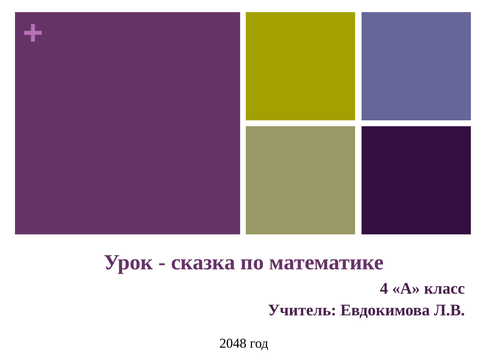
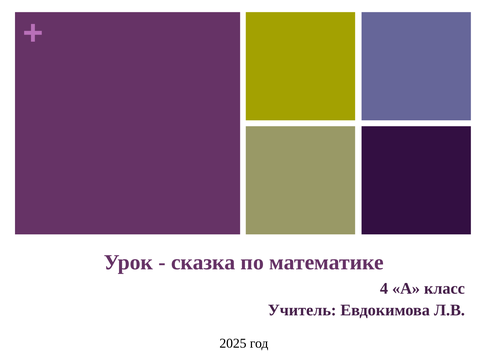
2048: 2048 -> 2025
